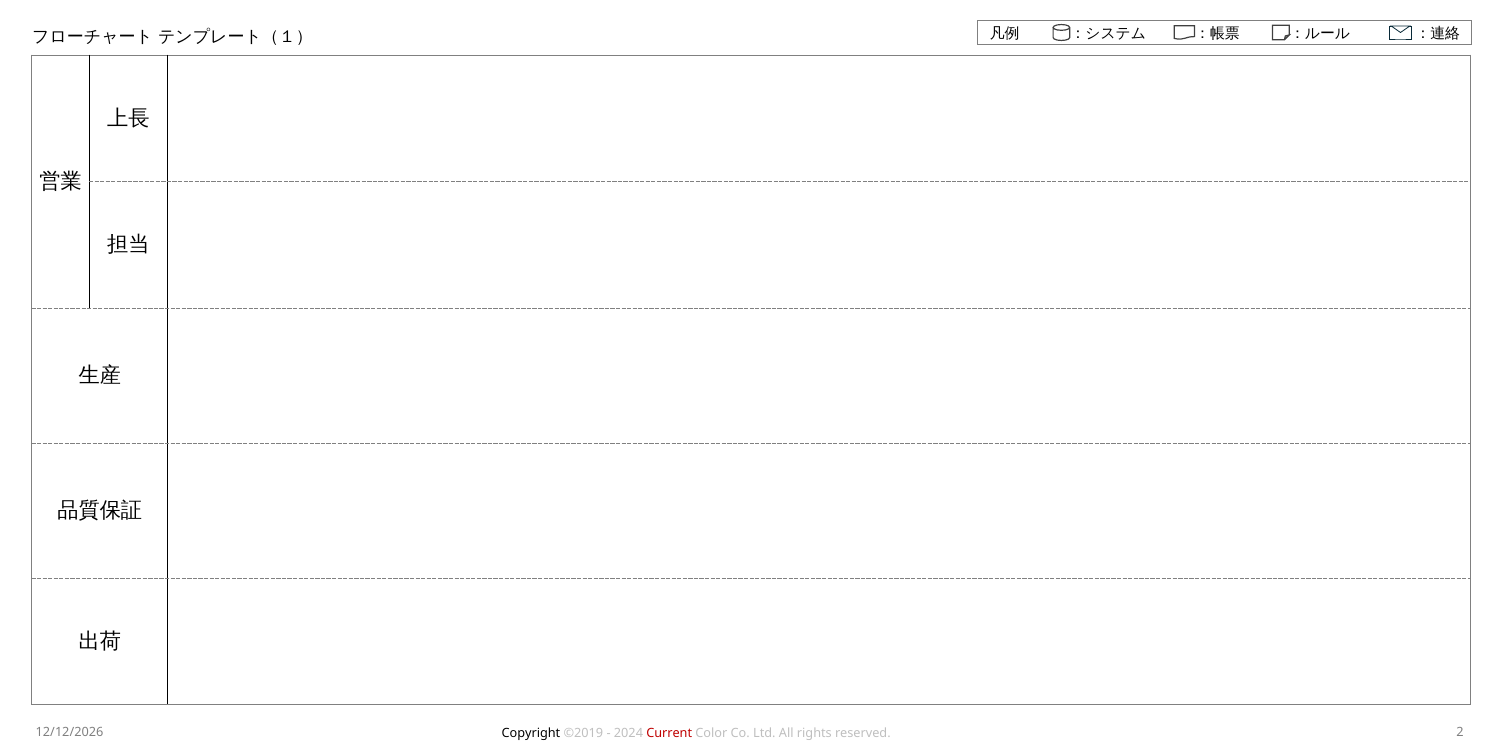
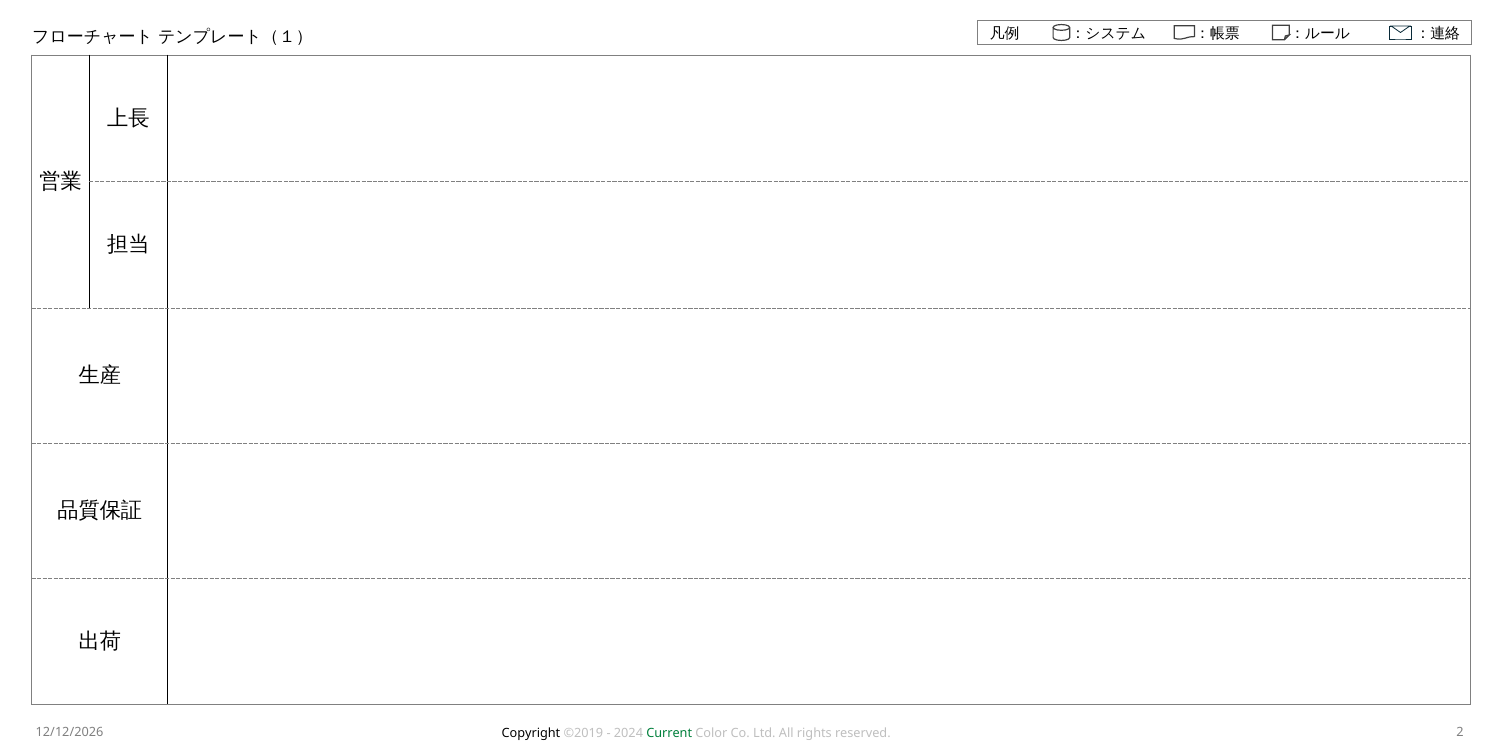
Current colour: red -> green
